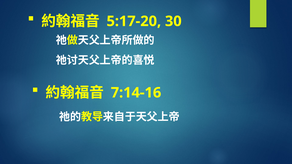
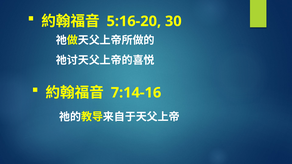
5:17-20: 5:17-20 -> 5:16-20
